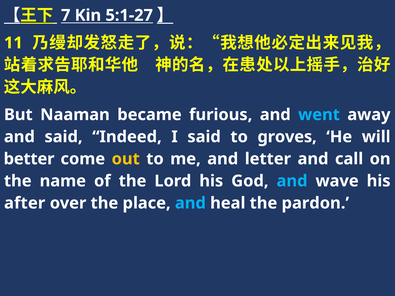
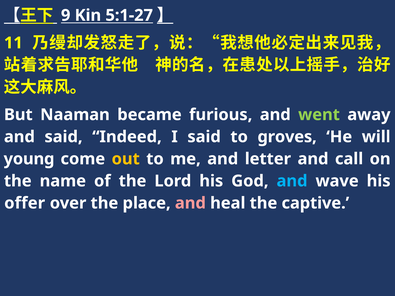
7: 7 -> 9
went colour: light blue -> light green
better: better -> young
after: after -> offer
and at (190, 203) colour: light blue -> pink
pardon: pardon -> captive
